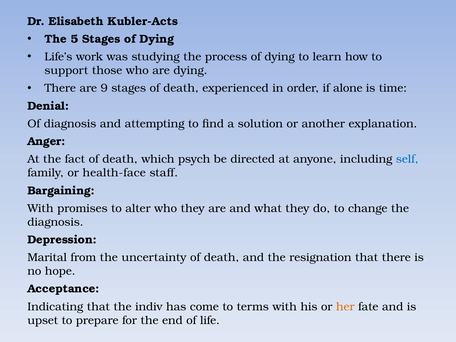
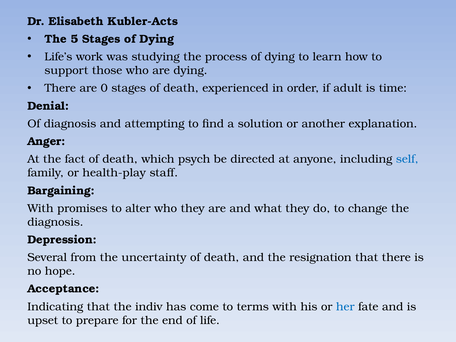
9: 9 -> 0
alone: alone -> adult
health-face: health-face -> health-play
Marital: Marital -> Several
her colour: orange -> blue
